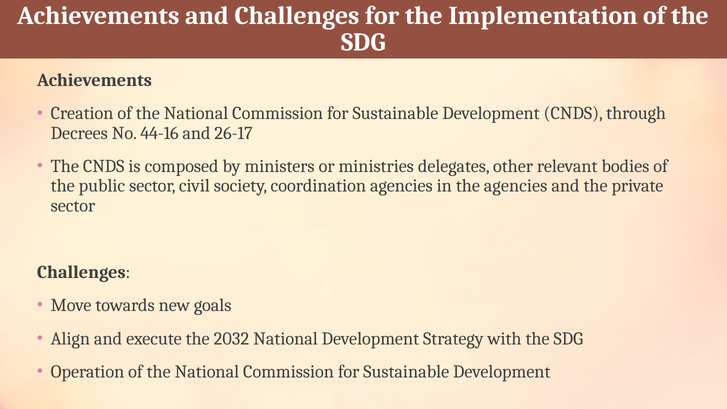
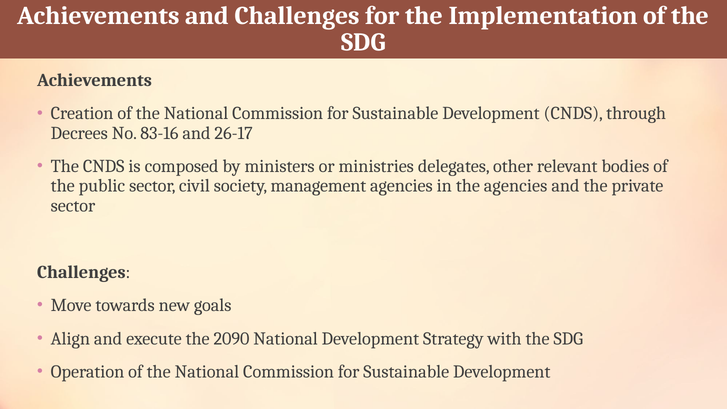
44-16: 44-16 -> 83-16
coordination: coordination -> management
2032: 2032 -> 2090
